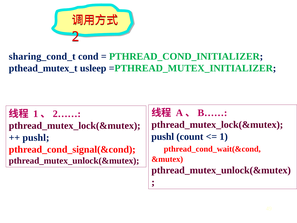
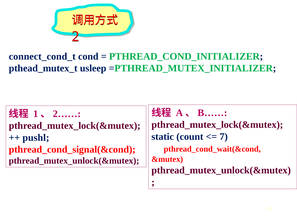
sharing_cond_t: sharing_cond_t -> connect_cond_t
pushl at (163, 136): pushl -> static
1: 1 -> 7
